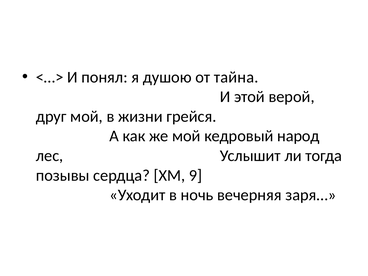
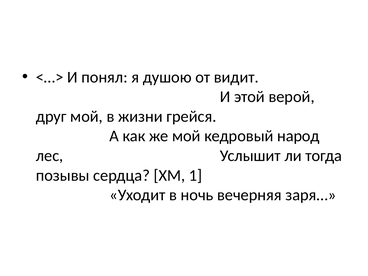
тайна: тайна -> видит
9: 9 -> 1
